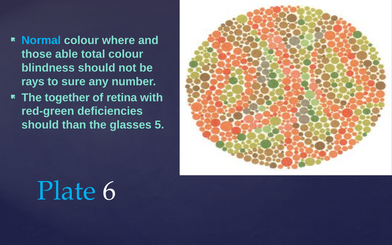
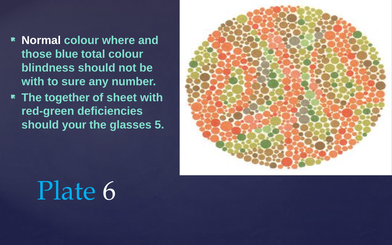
Normal colour: light blue -> white
able: able -> blue
rays at (33, 81): rays -> with
retina: retina -> sheet
than: than -> your
